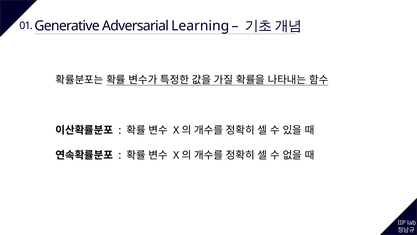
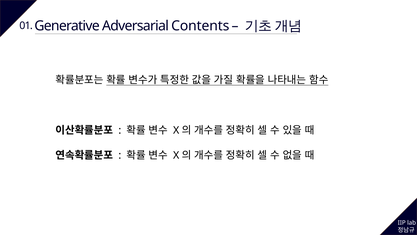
Learning: Learning -> Contents
